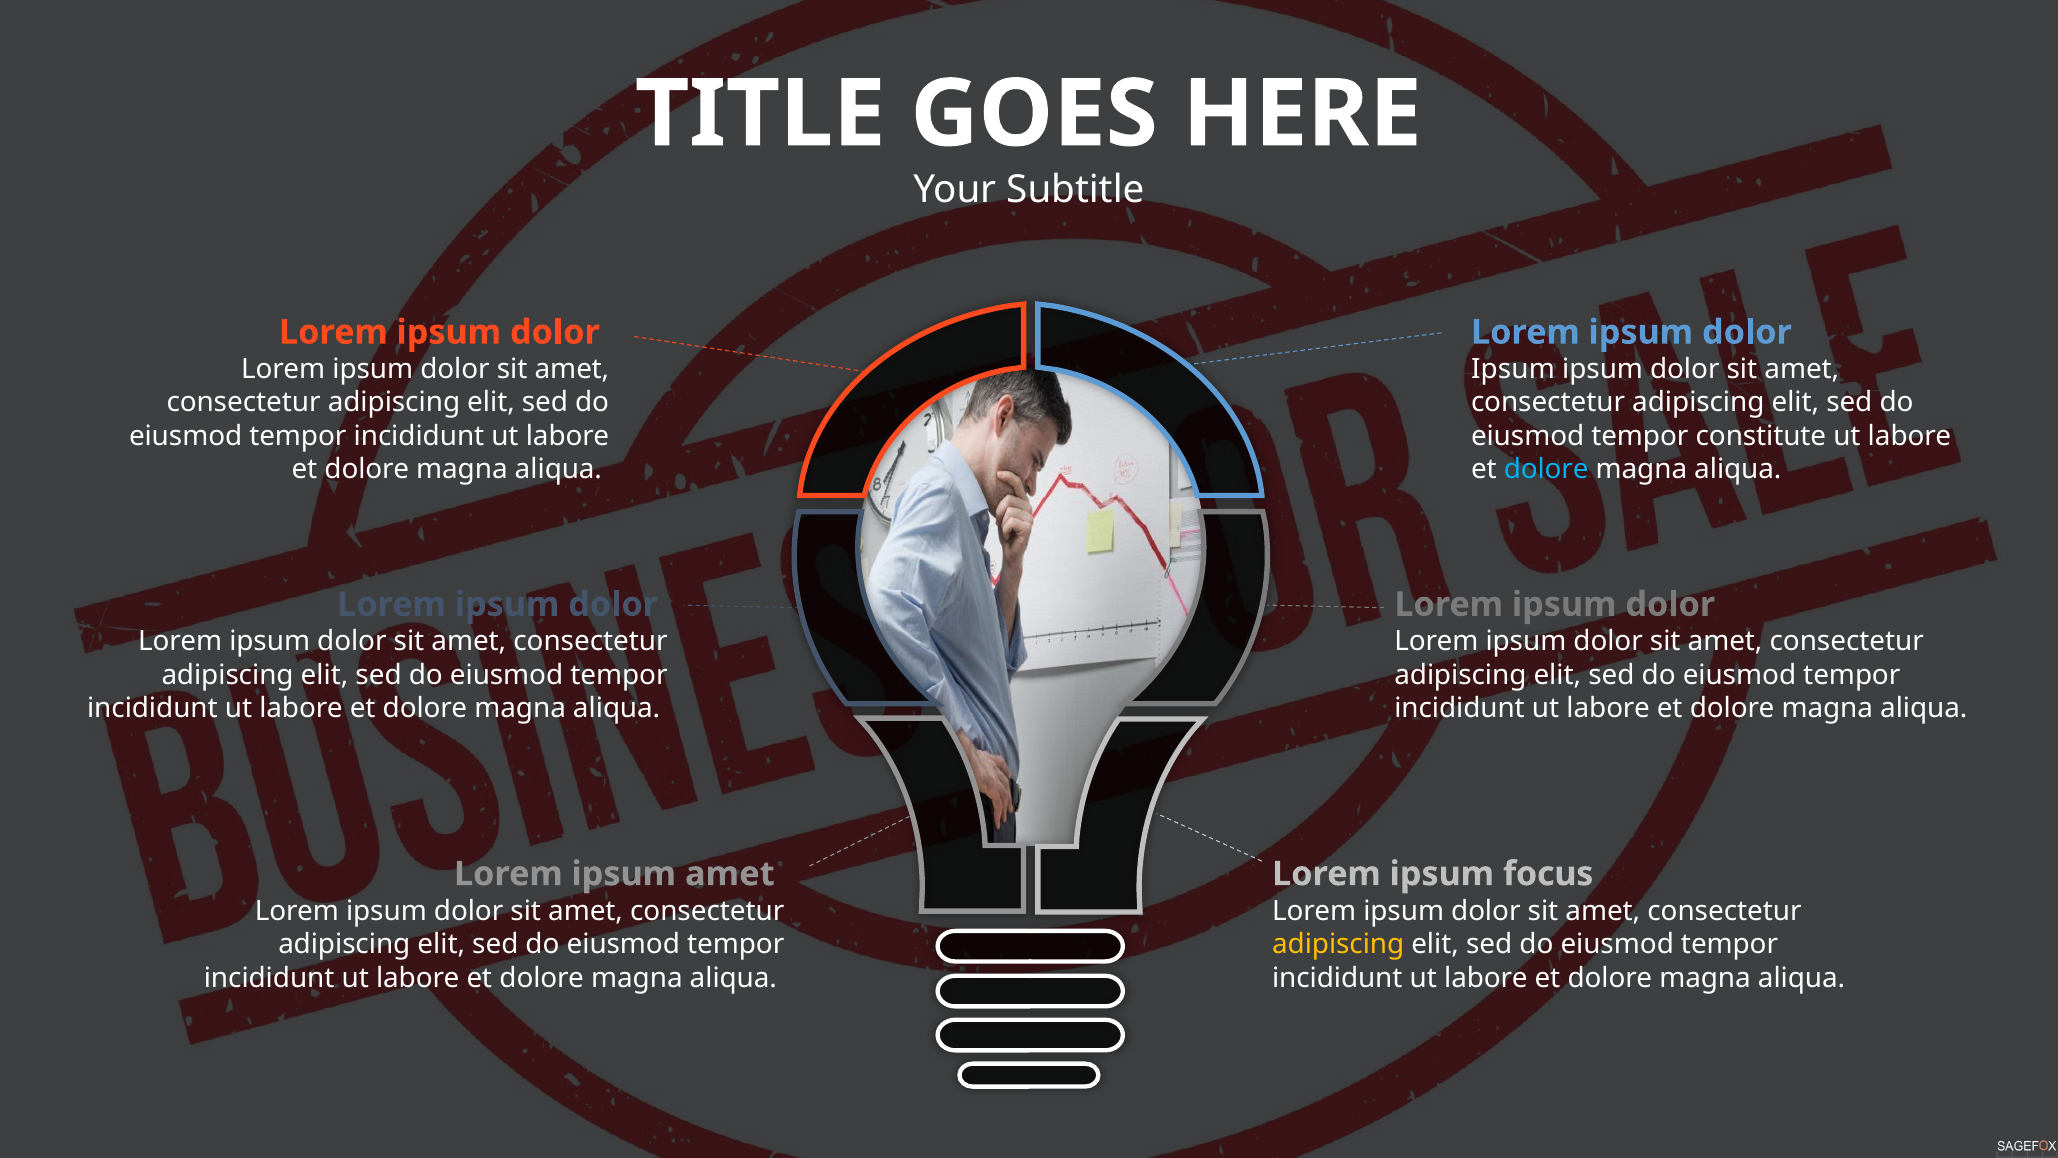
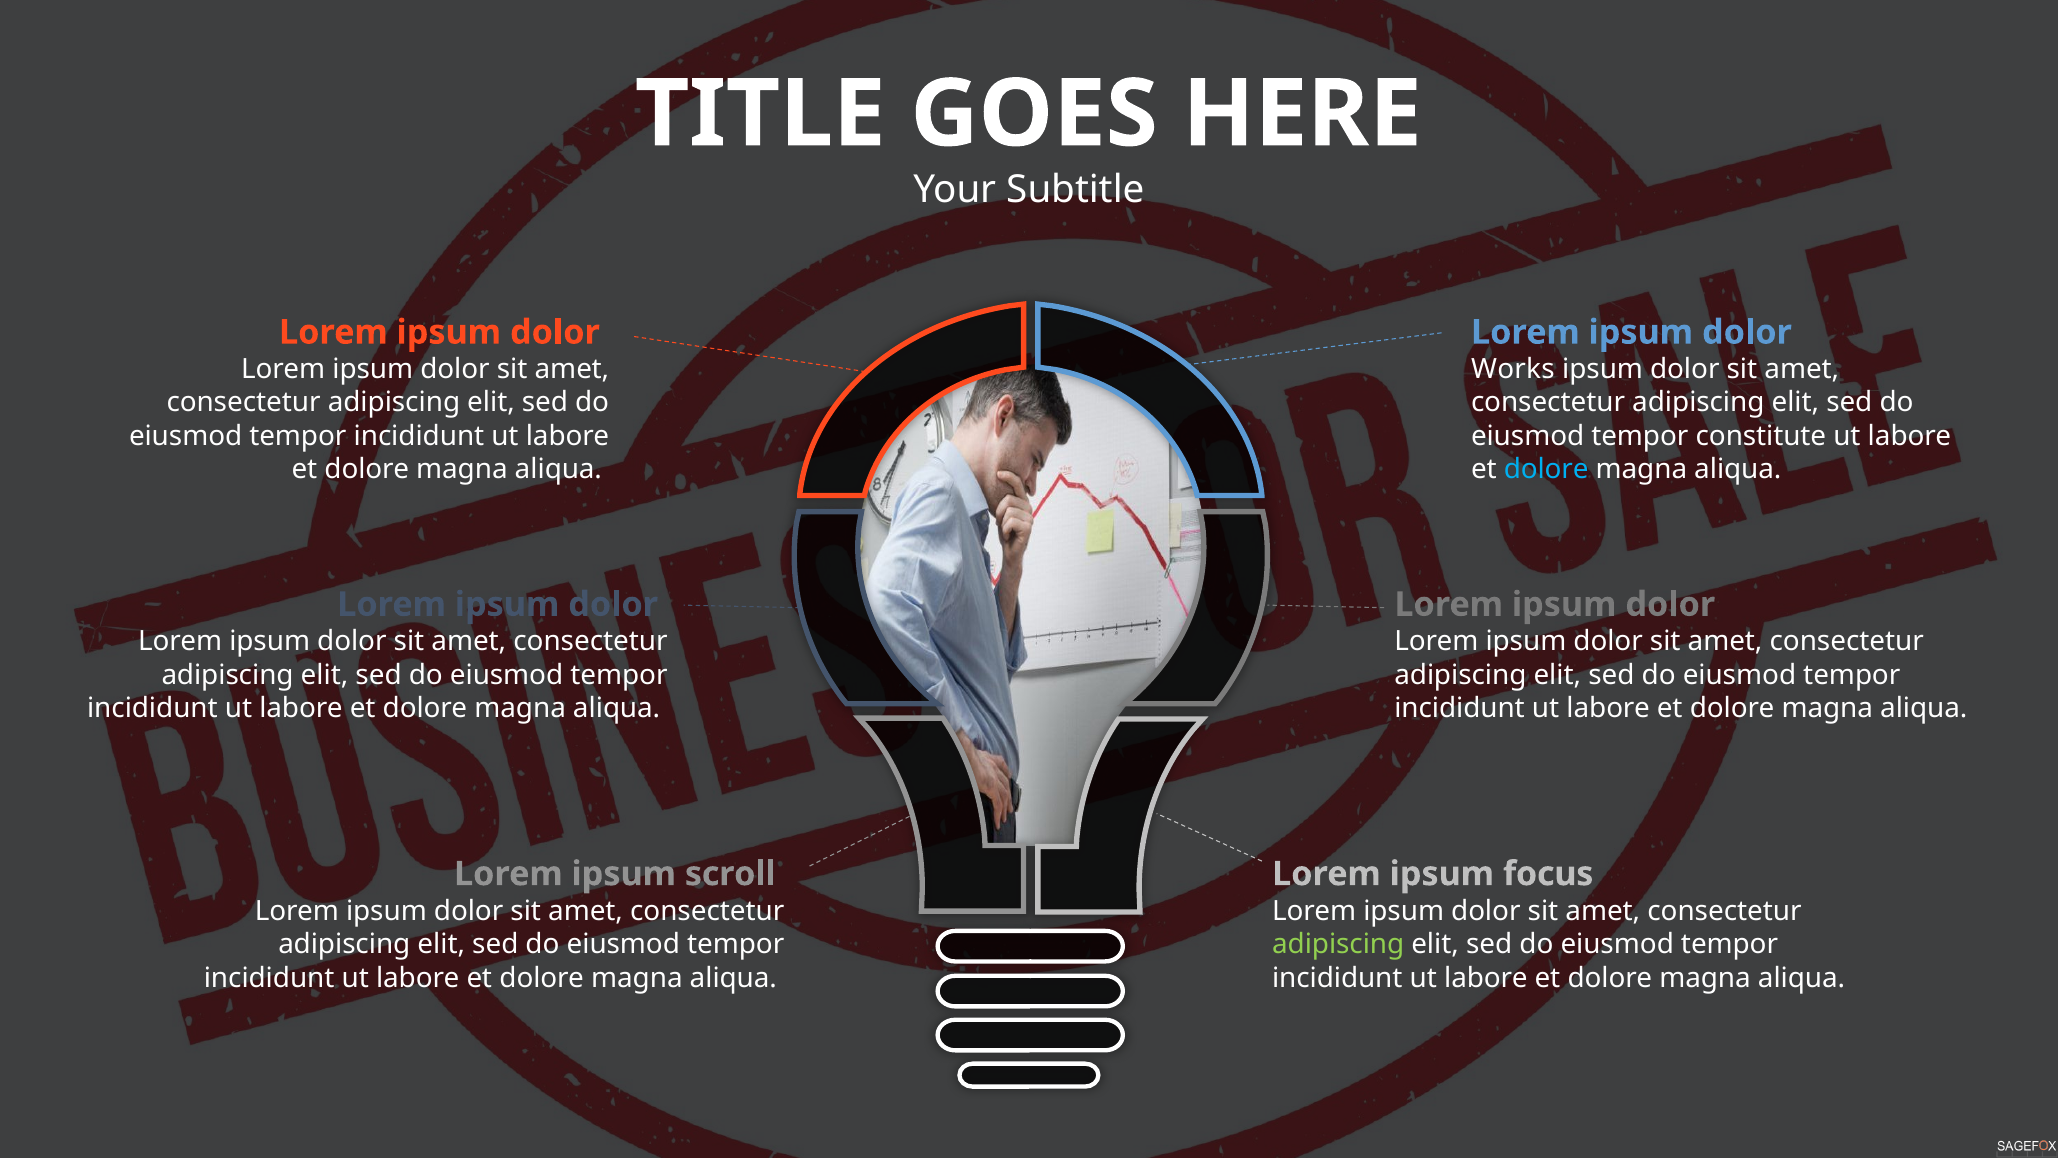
Ipsum at (1513, 369): Ipsum -> Works
ipsum amet: amet -> scroll
adipiscing at (1338, 944) colour: yellow -> light green
